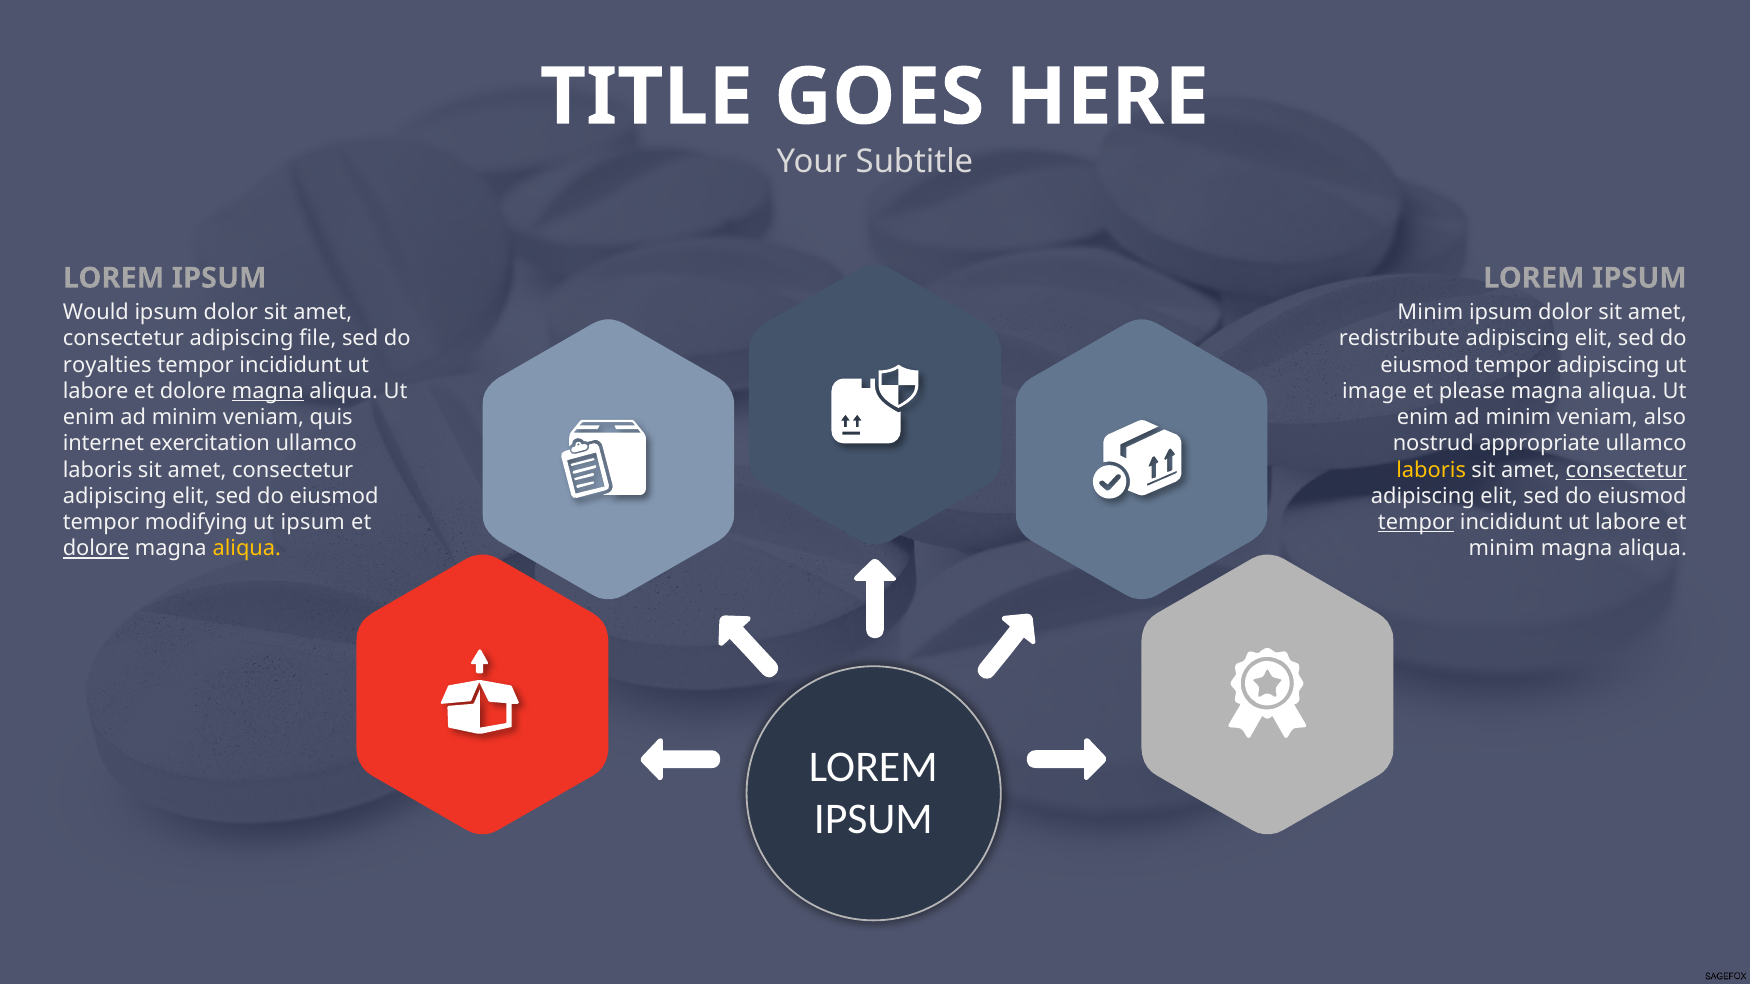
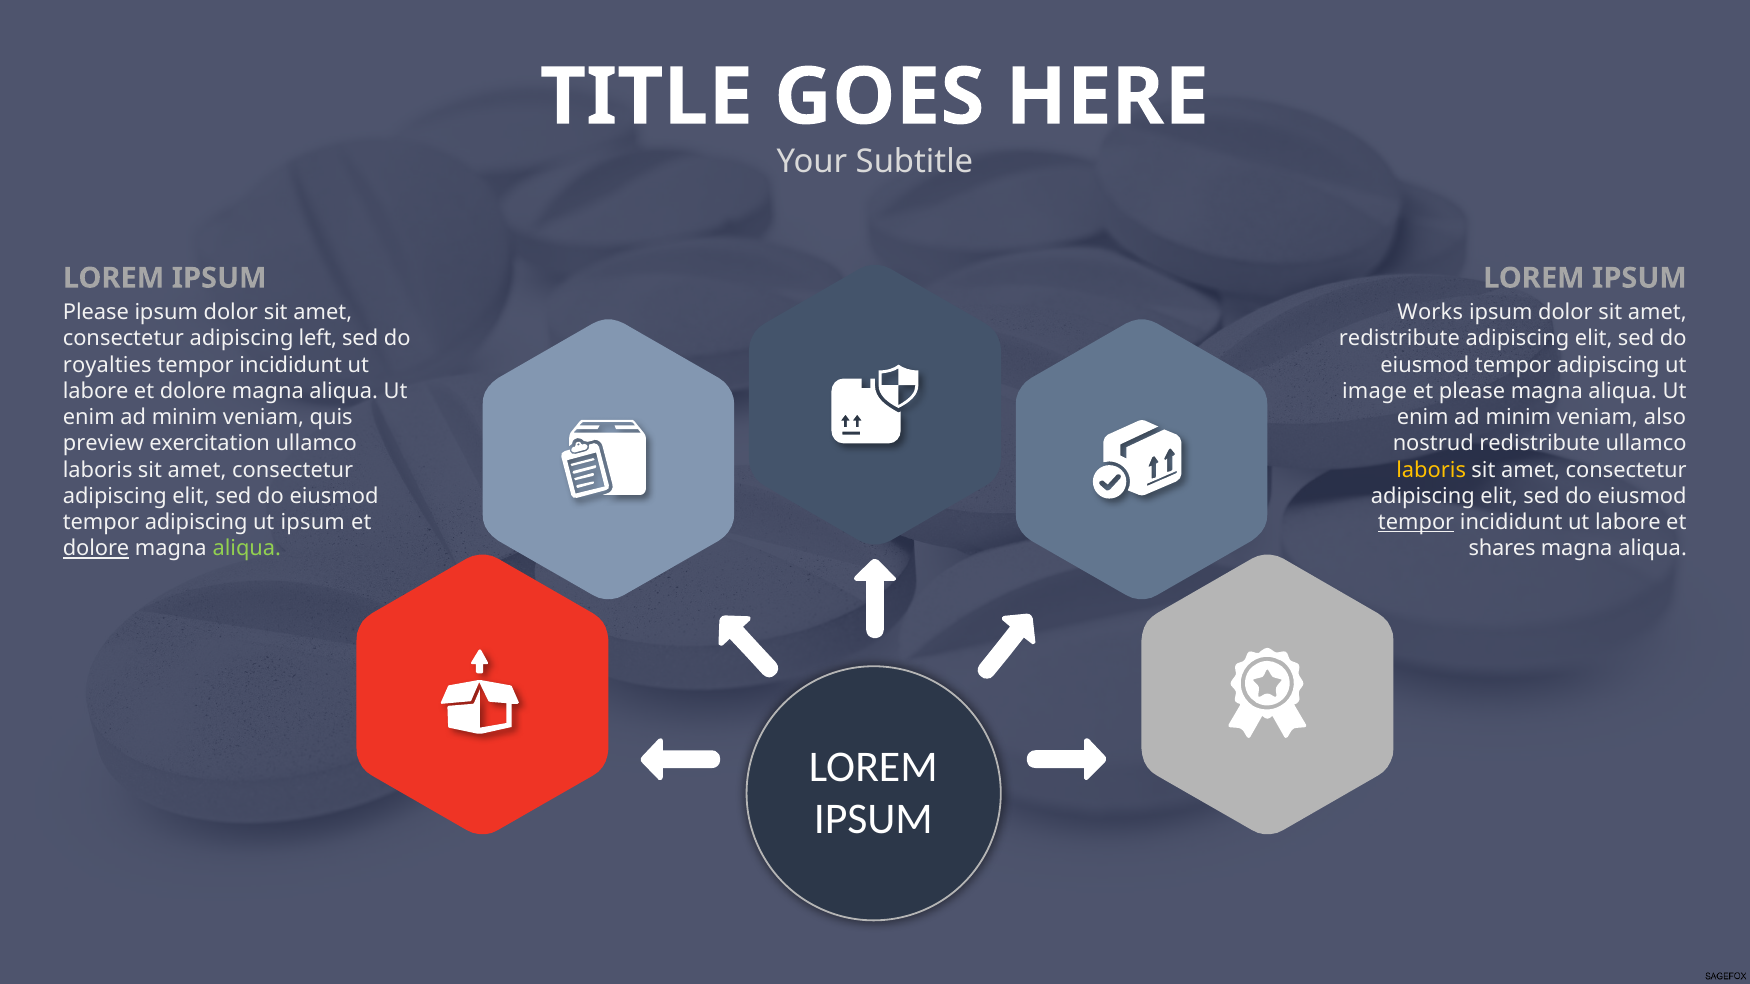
Would at (96, 313): Would -> Please
Minim at (1430, 313): Minim -> Works
file: file -> left
magna at (268, 391) underline: present -> none
internet: internet -> preview
nostrud appropriate: appropriate -> redistribute
consectetur at (1626, 470) underline: present -> none
modifying at (196, 523): modifying -> adipiscing
aliqua at (247, 549) colour: yellow -> light green
minim at (1502, 549): minim -> shares
